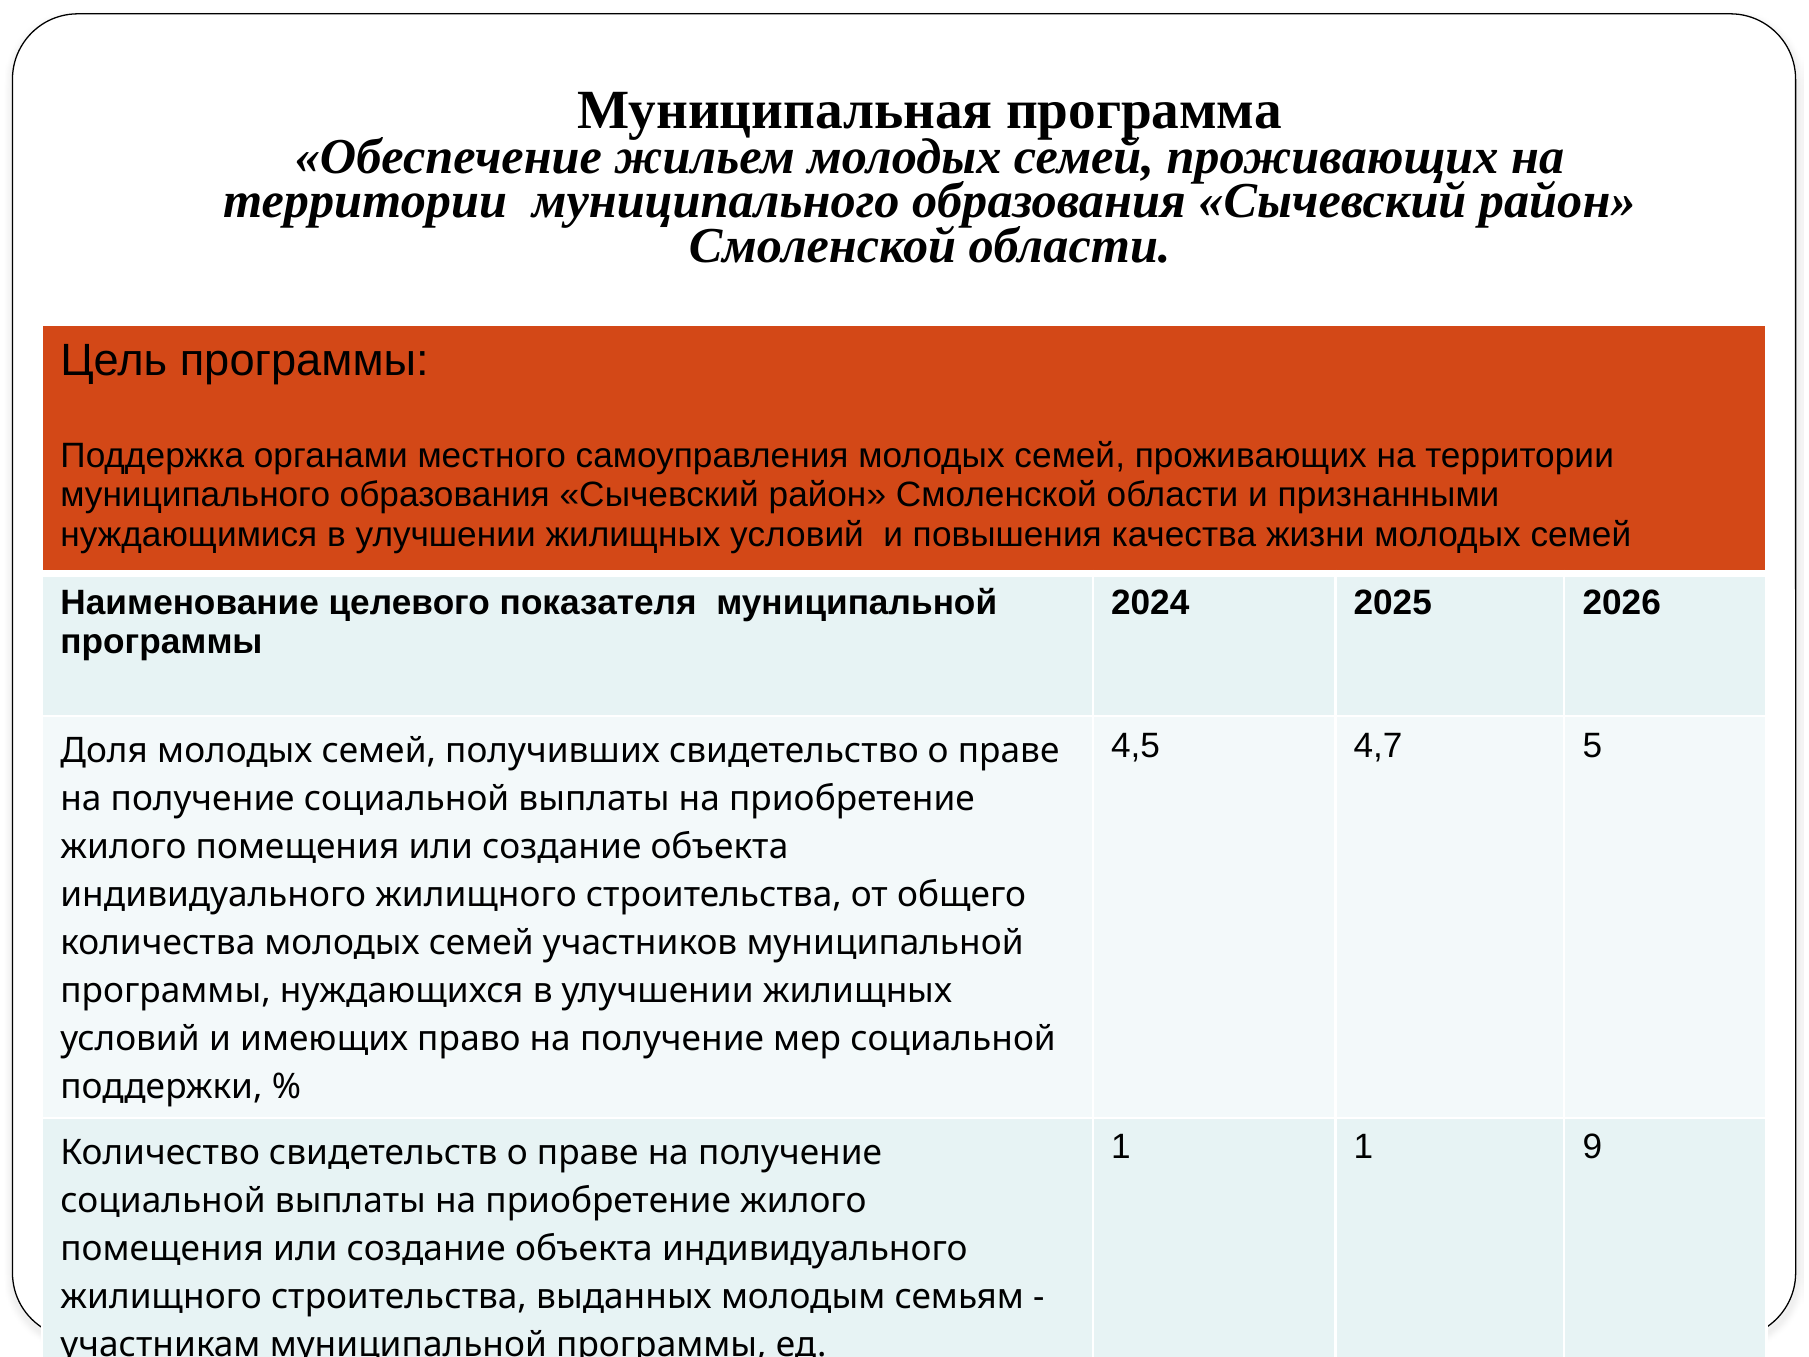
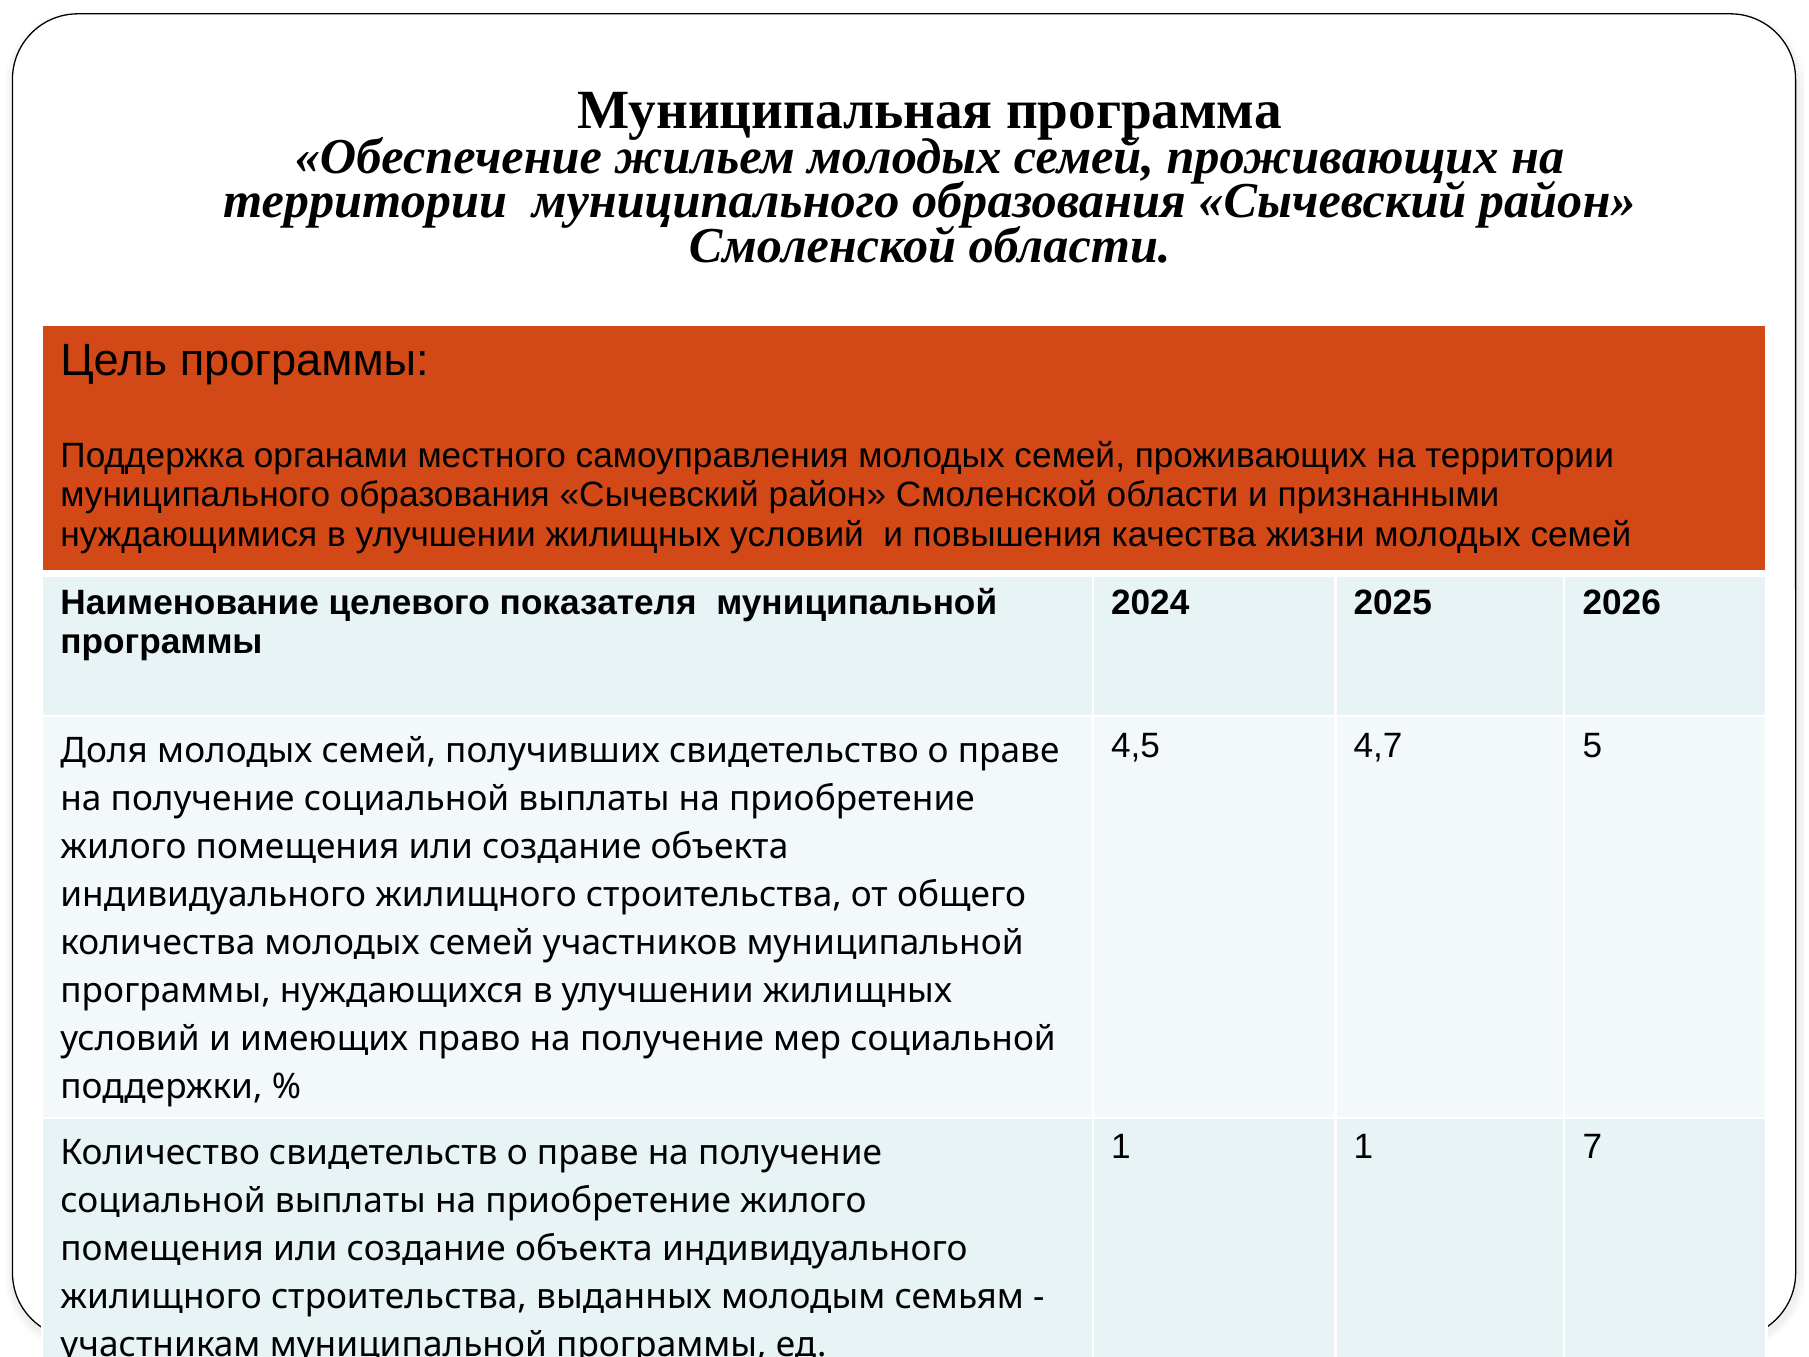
9: 9 -> 7
